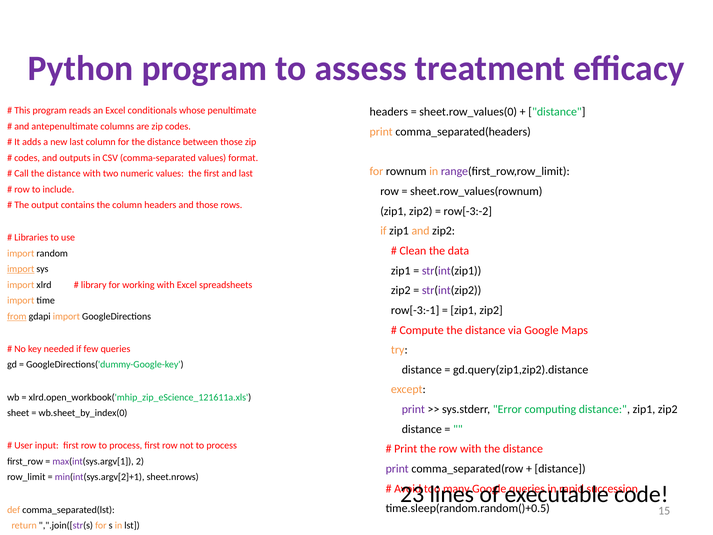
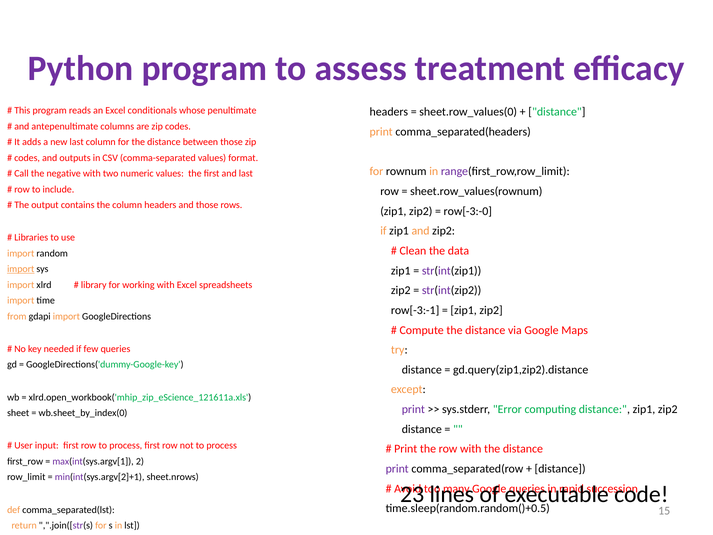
Call the distance: distance -> negative
row[-3:-2: row[-3:-2 -> row[-3:-0
from underline: present -> none
